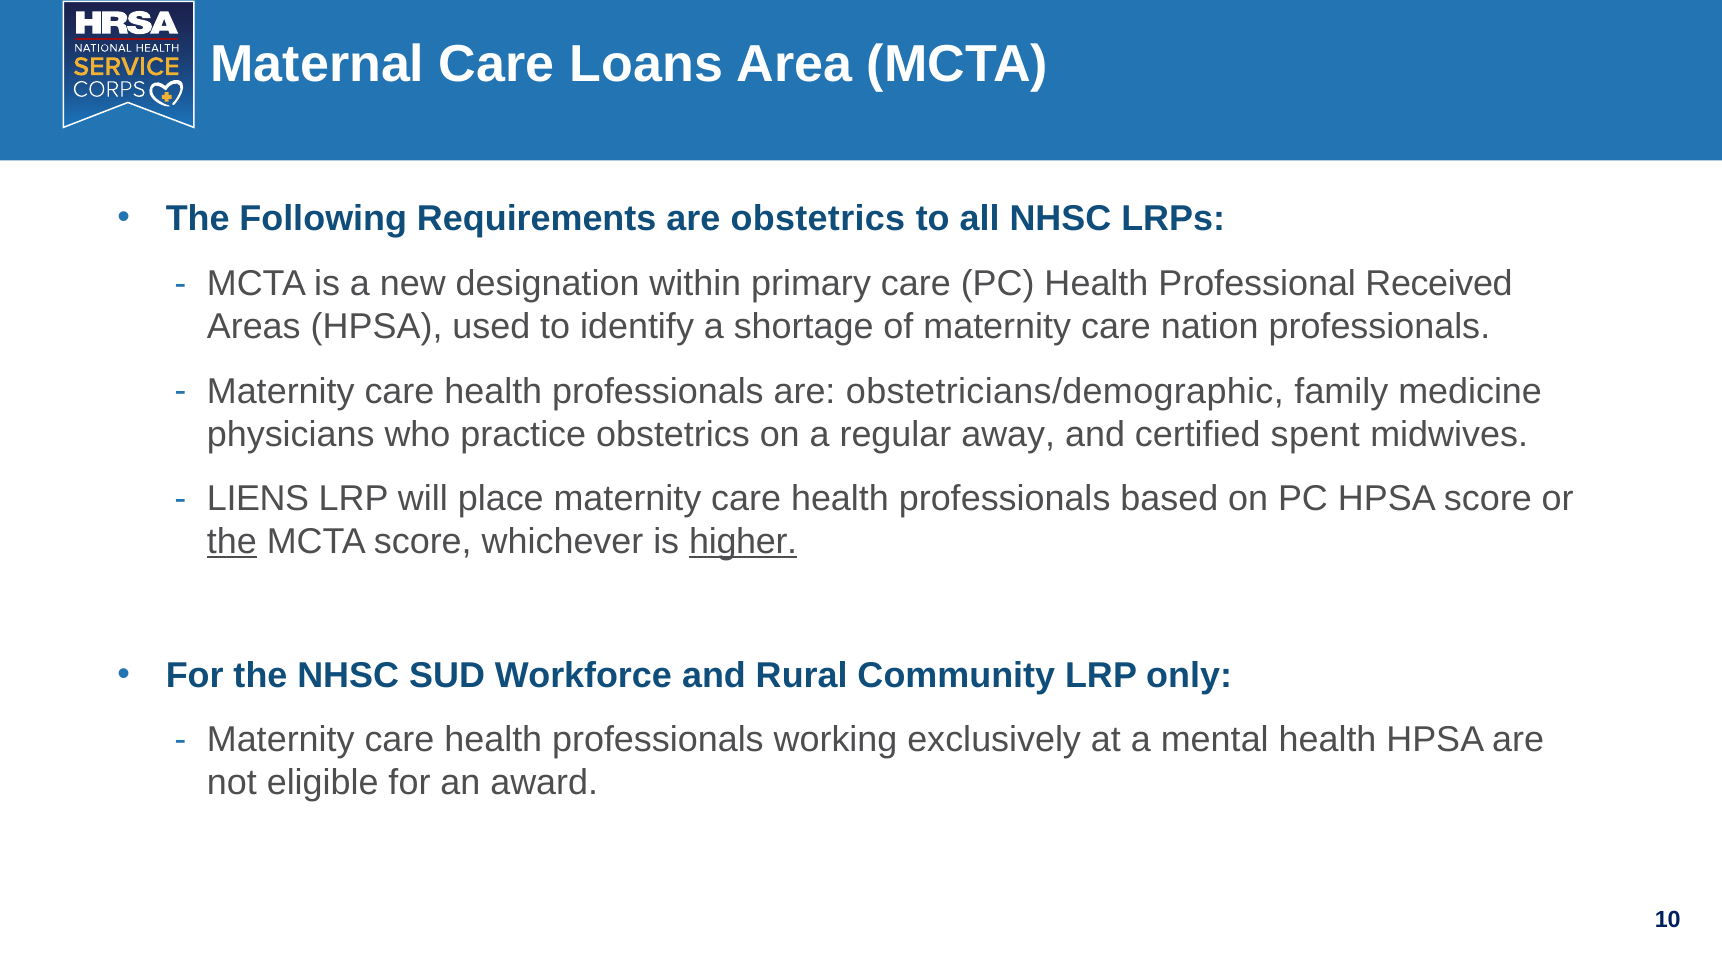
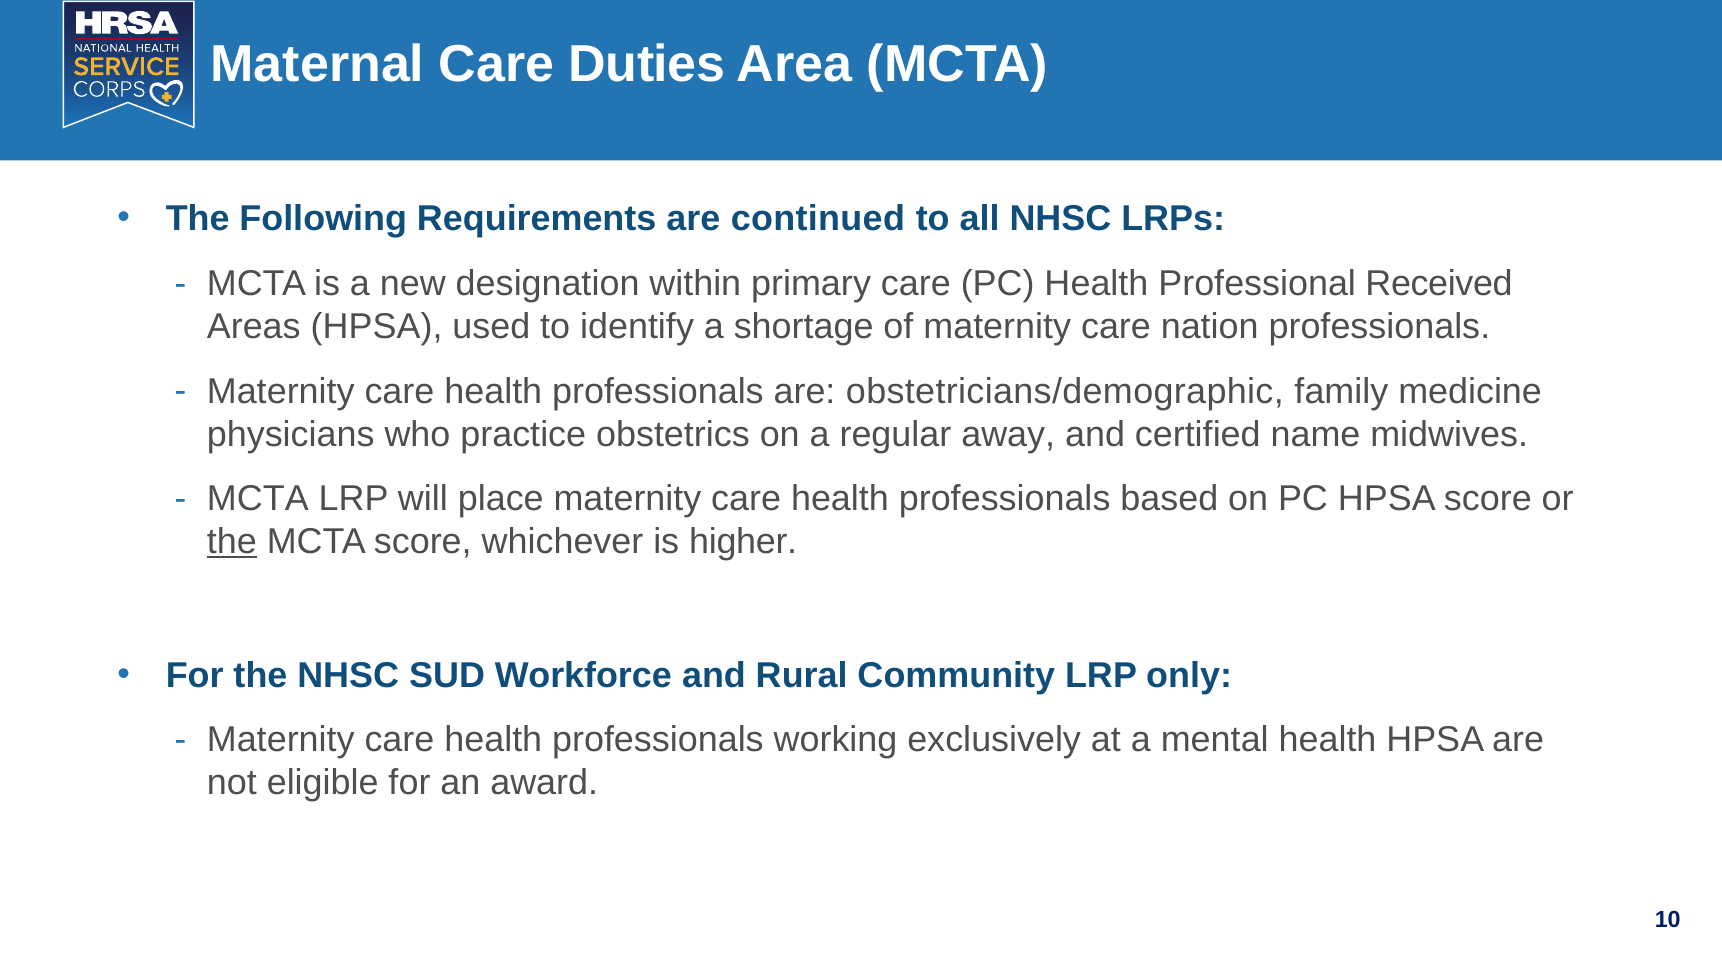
Loans: Loans -> Duties
are obstetrics: obstetrics -> continued
spent: spent -> name
LIENS at (258, 499): LIENS -> MCTA
higher underline: present -> none
